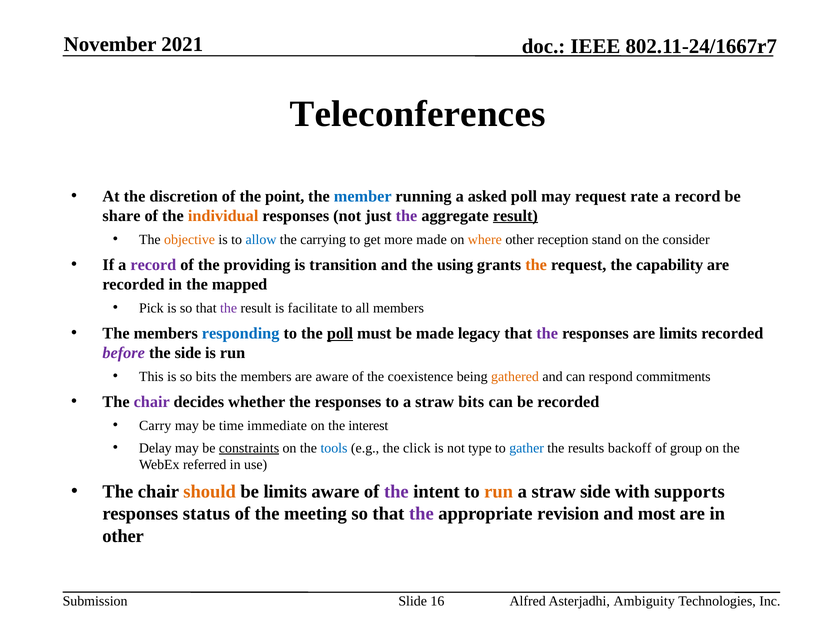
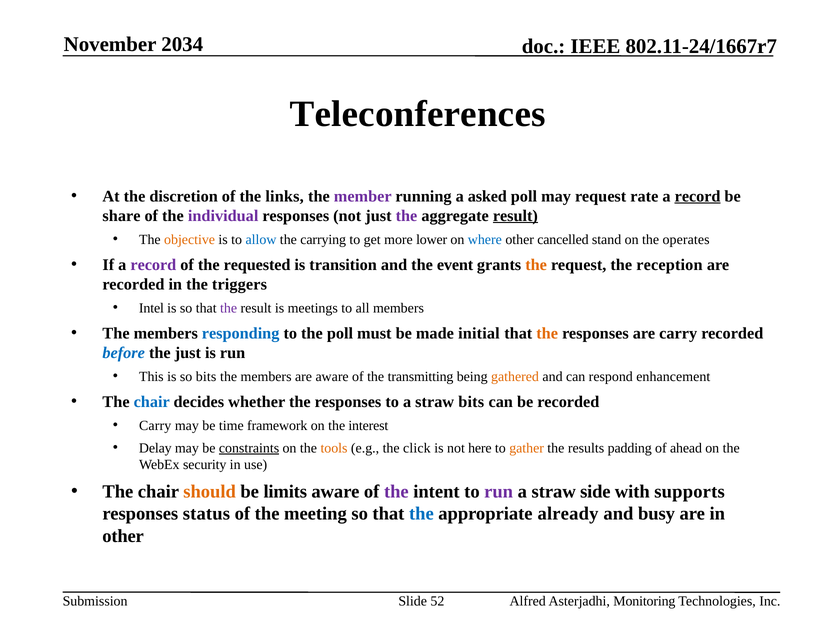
2021: 2021 -> 2034
point: point -> links
member colour: blue -> purple
record at (698, 196) underline: none -> present
individual colour: orange -> purple
more made: made -> lower
where colour: orange -> blue
reception: reception -> cancelled
consider: consider -> operates
providing: providing -> requested
using: using -> event
capability: capability -> reception
mapped: mapped -> triggers
Pick: Pick -> Intel
facilitate: facilitate -> meetings
poll at (340, 333) underline: present -> none
legacy: legacy -> initial
the at (547, 333) colour: purple -> orange
are limits: limits -> carry
before colour: purple -> blue
the side: side -> just
coexistence: coexistence -> transmitting
commitments: commitments -> enhancement
chair at (152, 402) colour: purple -> blue
immediate: immediate -> framework
tools colour: blue -> orange
type: type -> here
gather colour: blue -> orange
backoff: backoff -> padding
group: group -> ahead
referred: referred -> security
run at (499, 492) colour: orange -> purple
the at (421, 514) colour: purple -> blue
revision: revision -> already
most: most -> busy
16: 16 -> 52
Ambiguity: Ambiguity -> Monitoring
